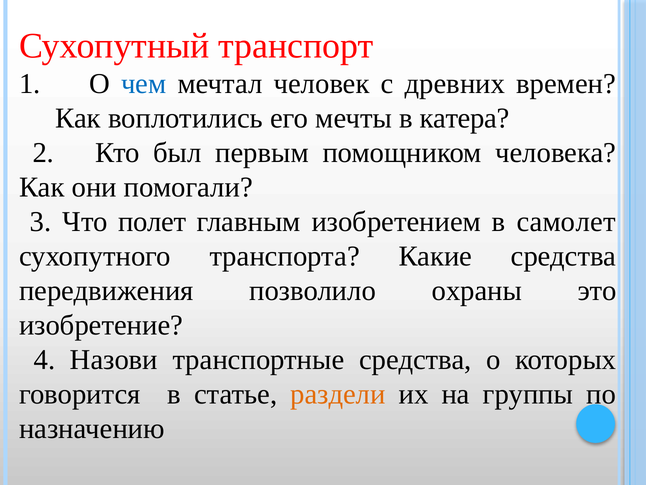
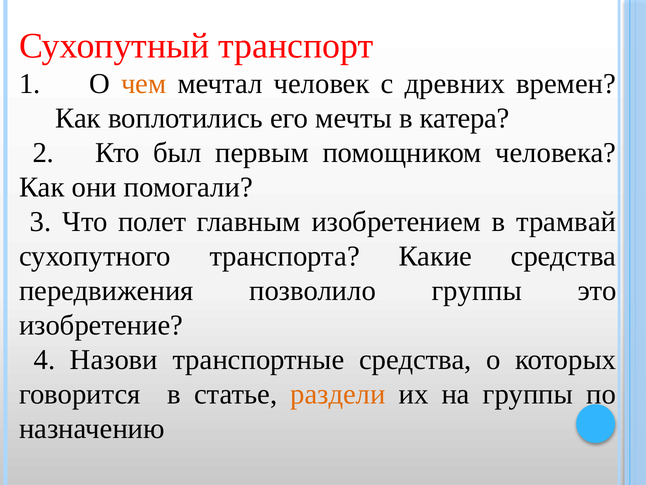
чем colour: blue -> orange
самолет: самолет -> трамвай
позволило охраны: охраны -> группы
